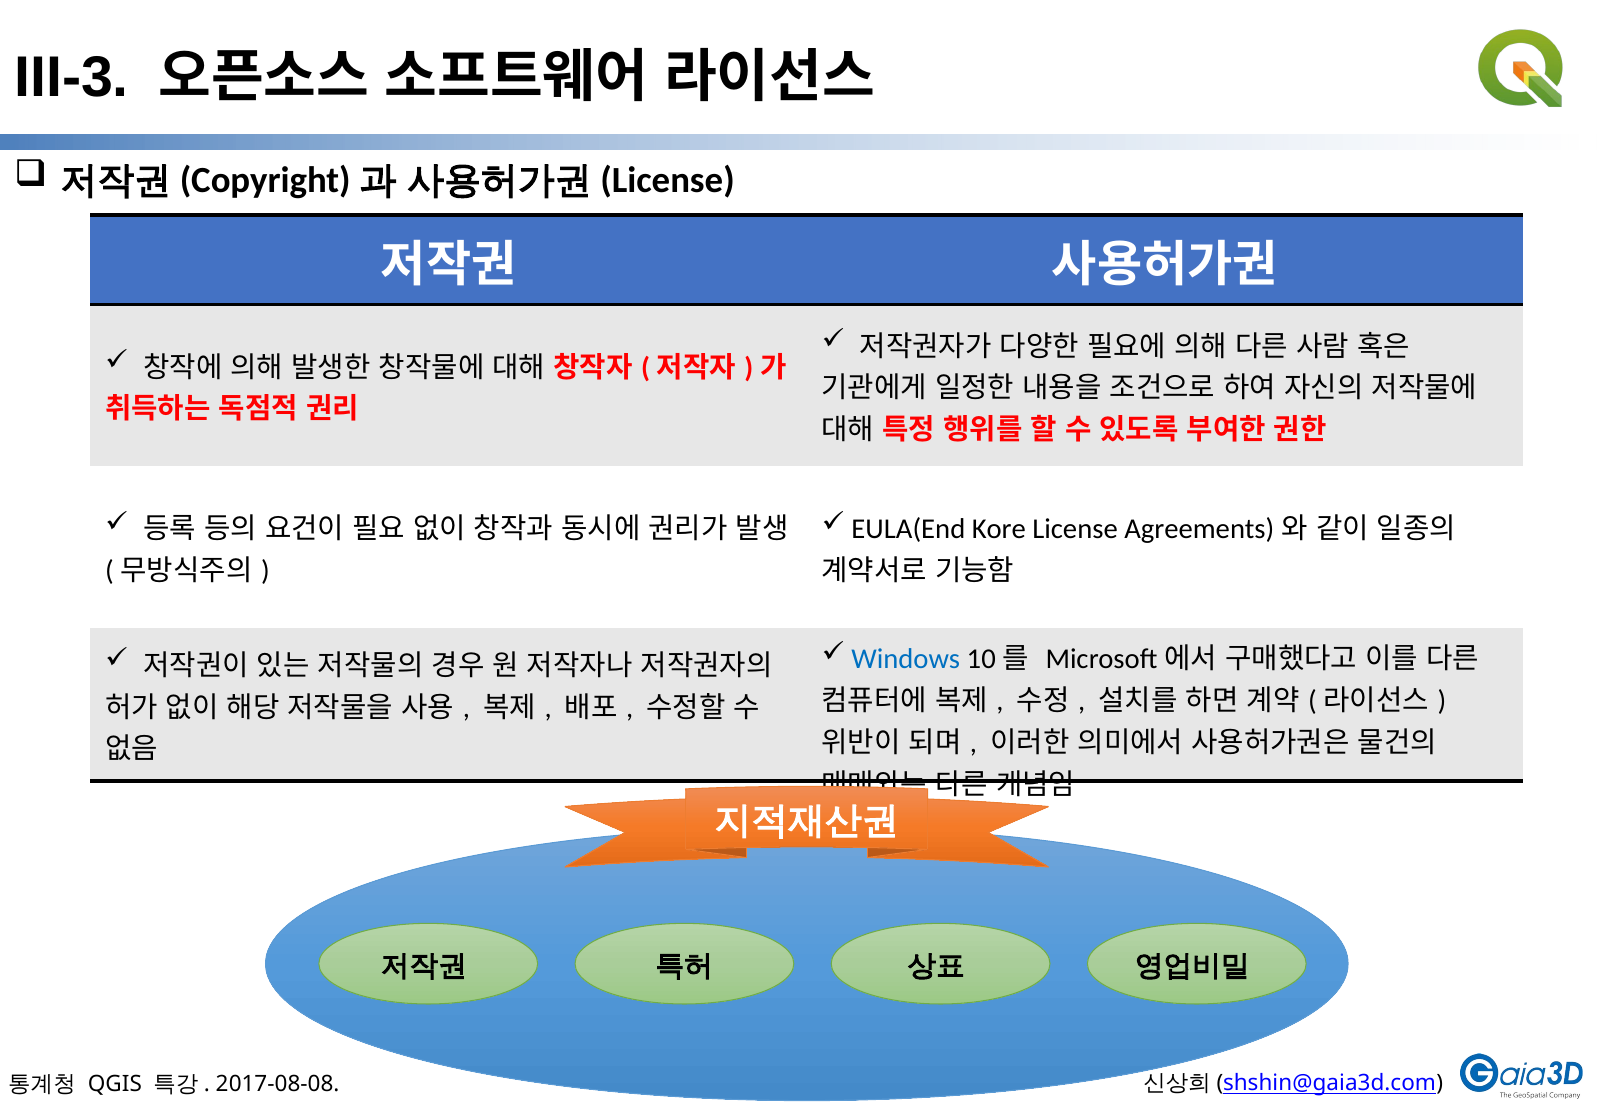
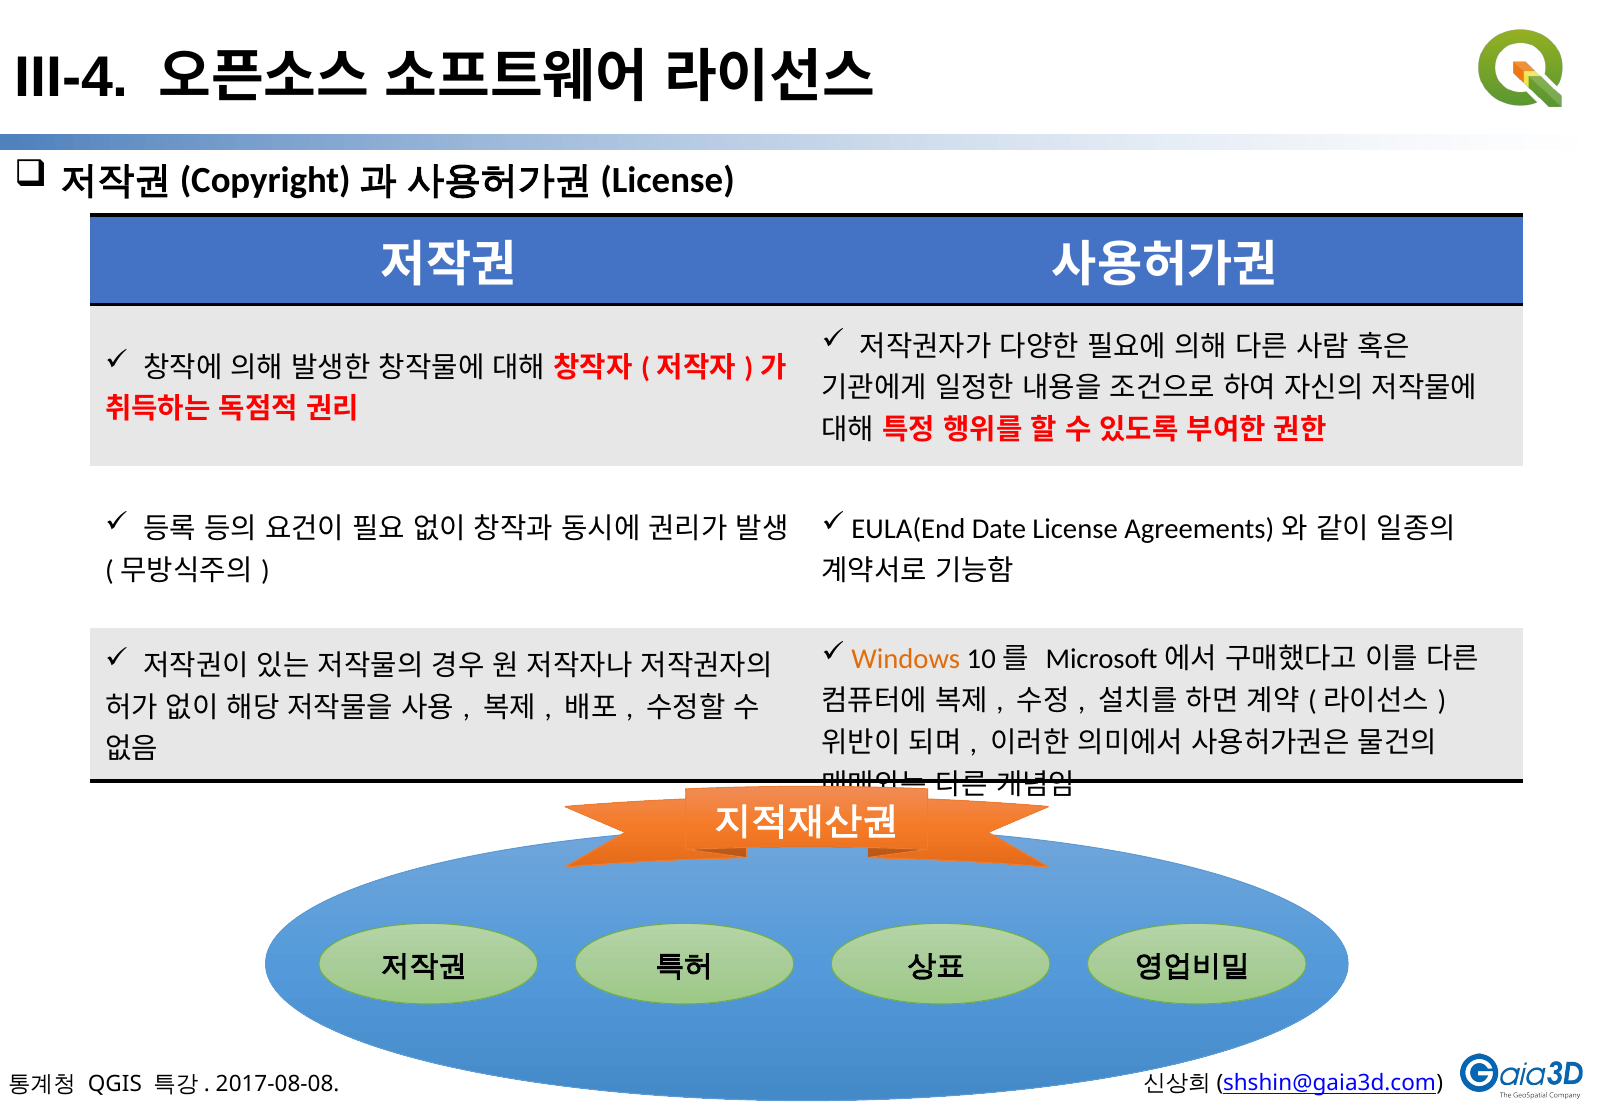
III-3: III-3 -> III-4
Kore: Kore -> Date
Windows colour: blue -> orange
